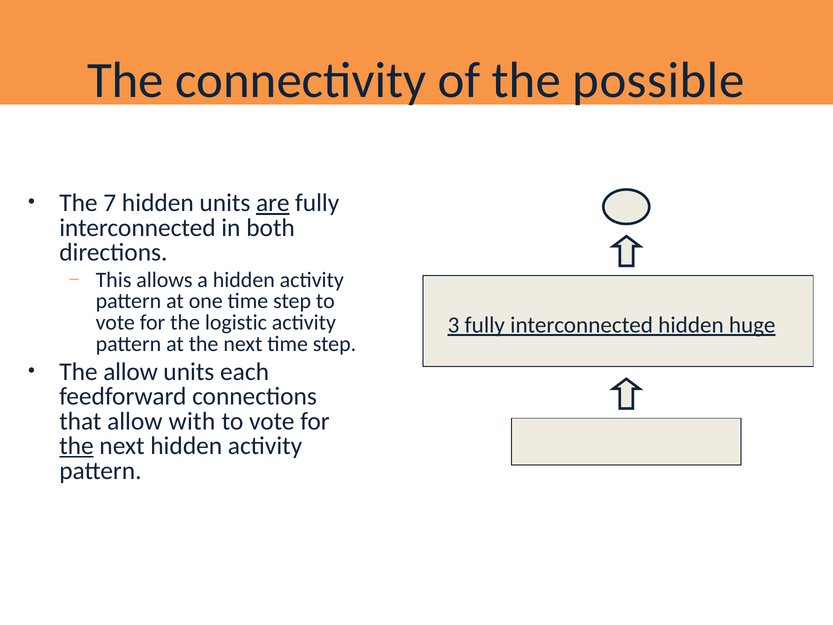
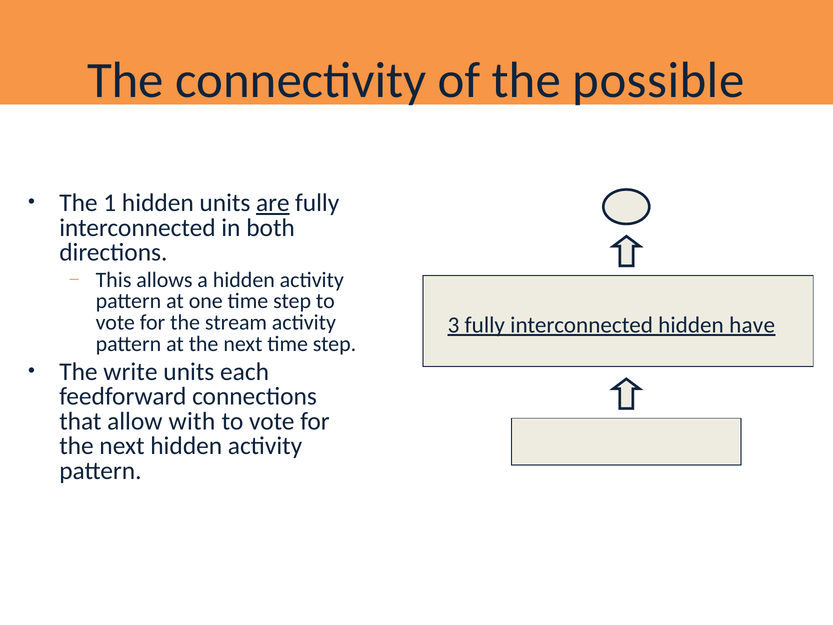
7: 7 -> 1
logistic: logistic -> stream
huge: huge -> have
The allow: allow -> write
the at (76, 446) underline: present -> none
